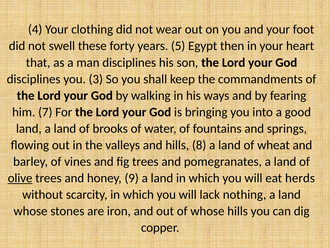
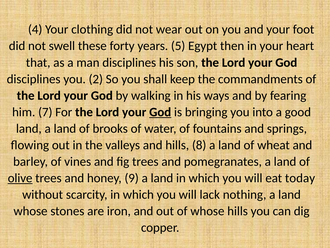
3: 3 -> 2
God at (160, 112) underline: none -> present
herds: herds -> today
